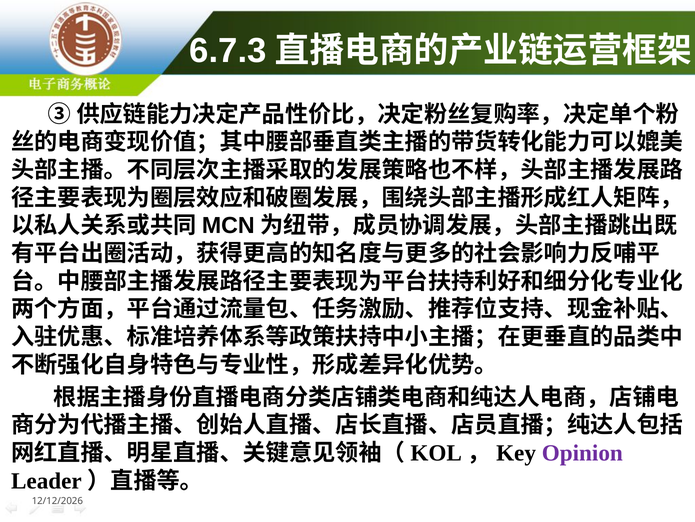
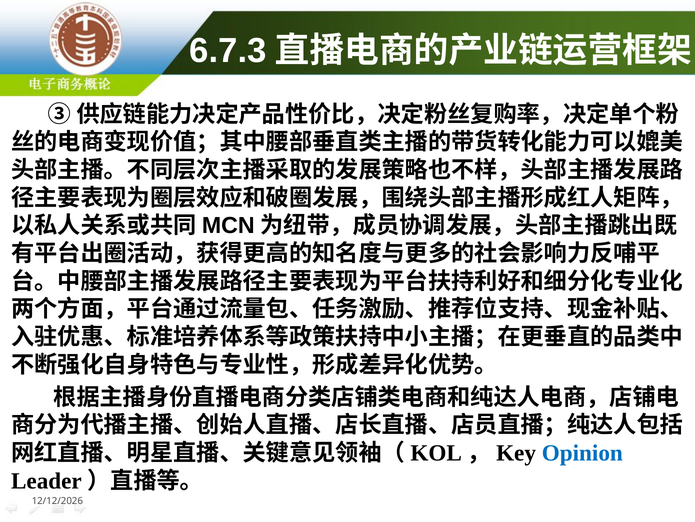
Opinion colour: purple -> blue
